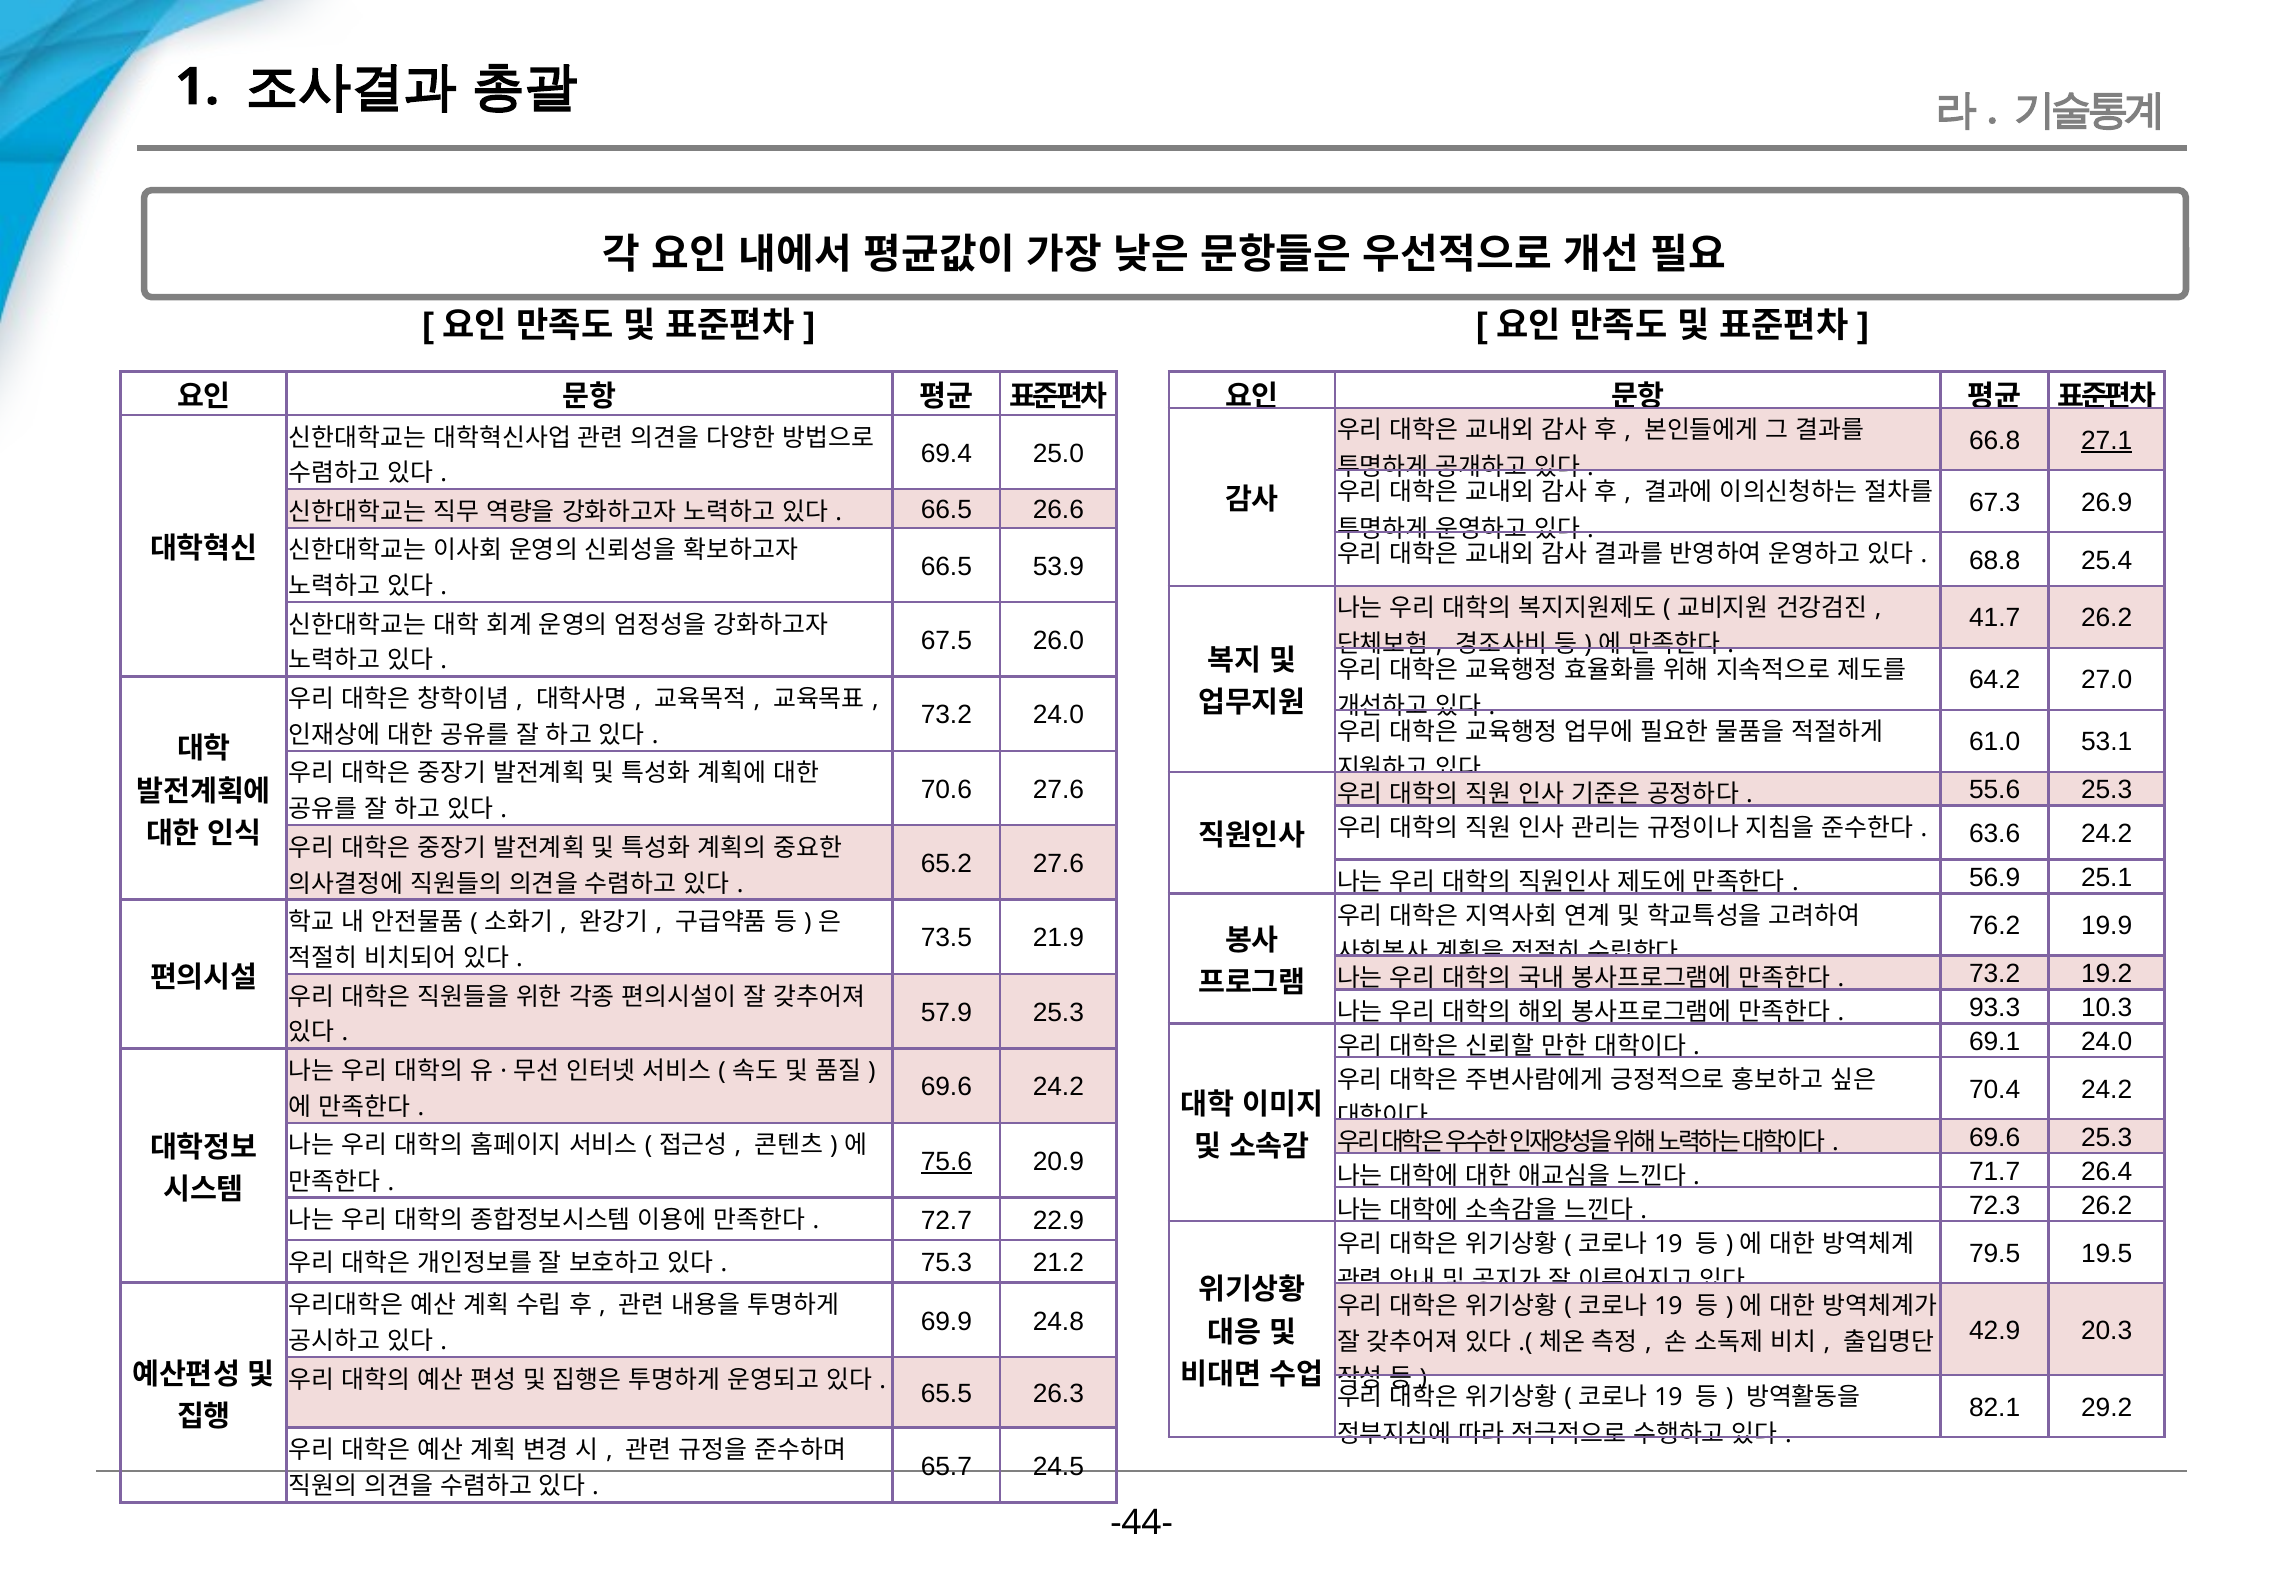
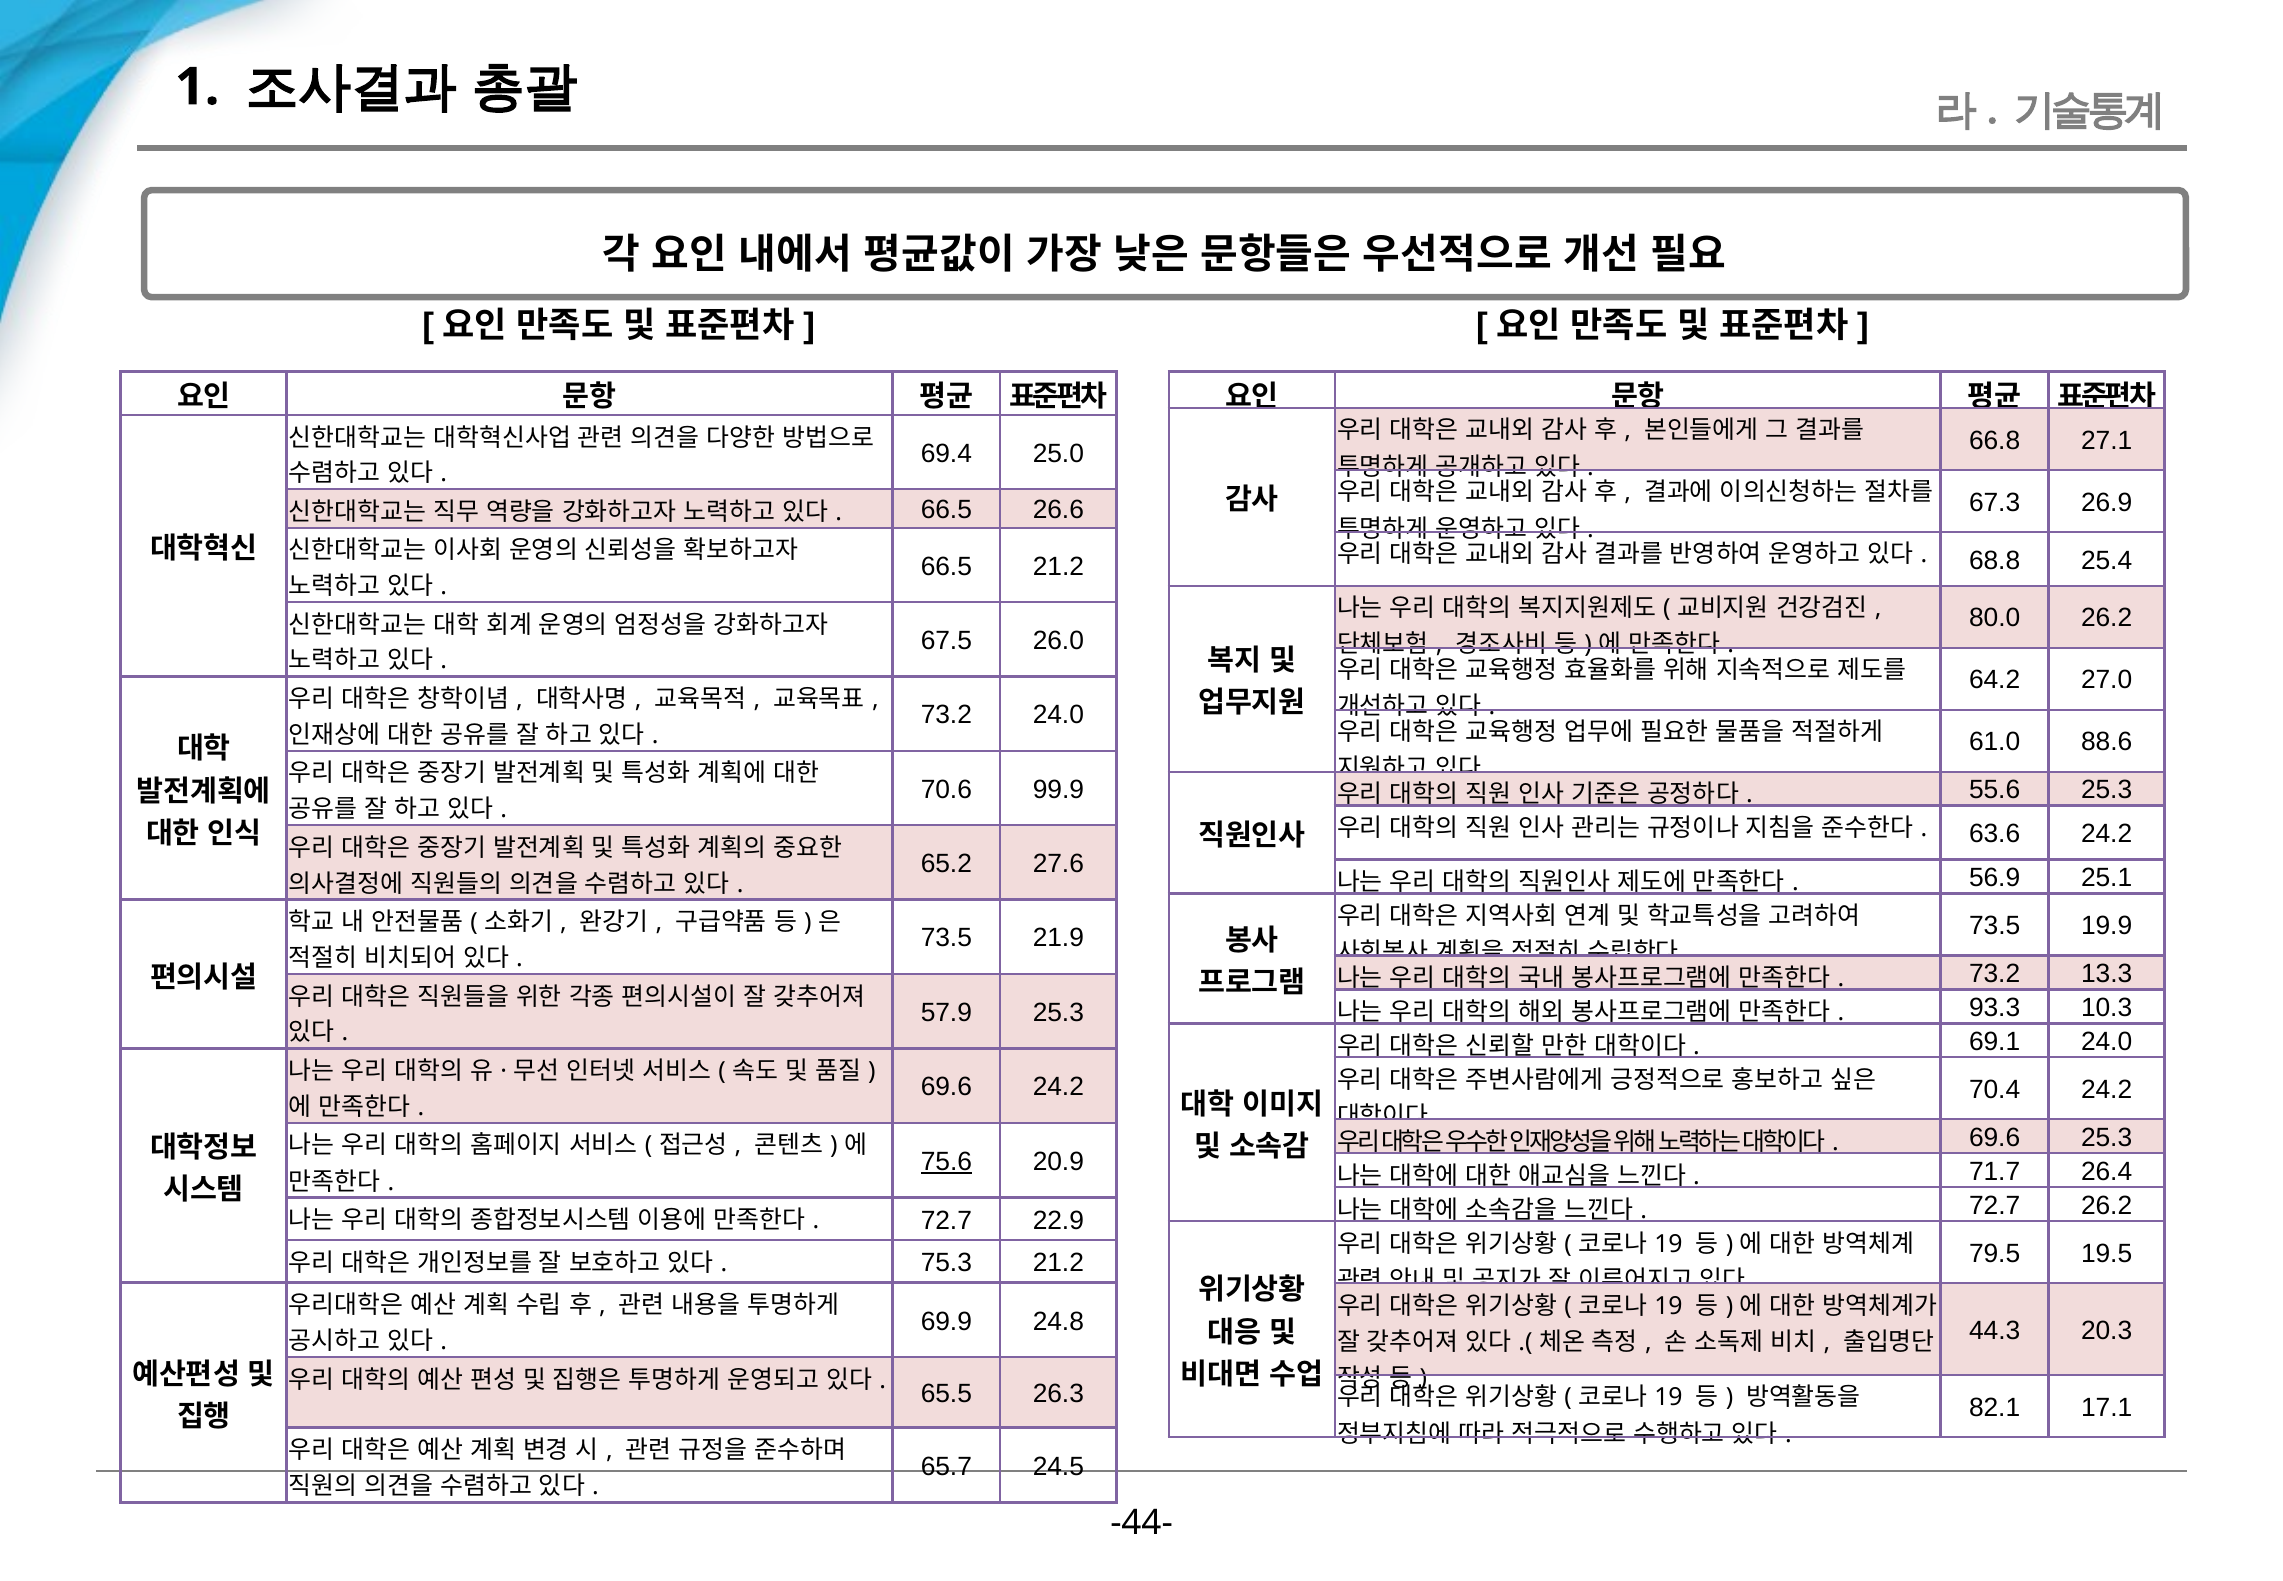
27.1 underline: present -> none
66.5 53.9: 53.9 -> 21.2
41.7: 41.7 -> 80.0
53.1: 53.1 -> 88.6
70.6 27.6: 27.6 -> 99.9
76.2 at (1995, 926): 76.2 -> 73.5
19.2: 19.2 -> 13.3
72.3 at (1995, 1205): 72.3 -> 72.7
42.9: 42.9 -> 44.3
29.2: 29.2 -> 17.1
